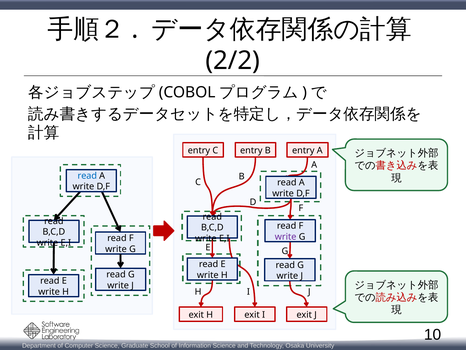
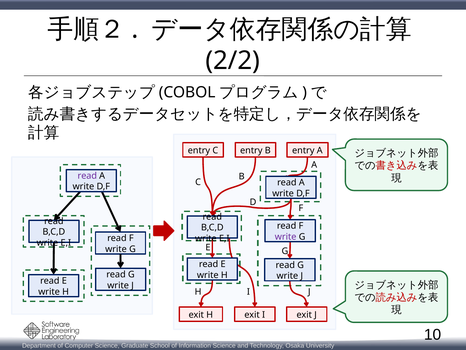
read at (87, 175) colour: blue -> purple
